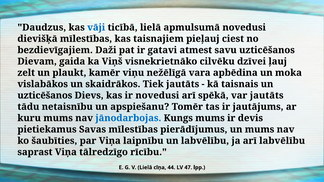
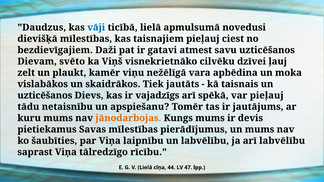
gaida: gaida -> svēto
ir novedusi: novedusi -> vajadzīgs
var jautāts: jautāts -> pieļauj
jānodarbojas colour: blue -> orange
